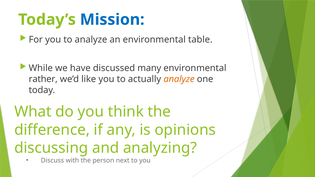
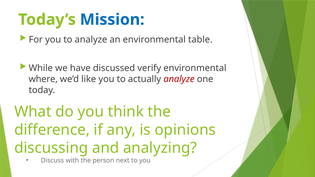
many: many -> verify
rather: rather -> where
analyze at (179, 79) colour: orange -> red
